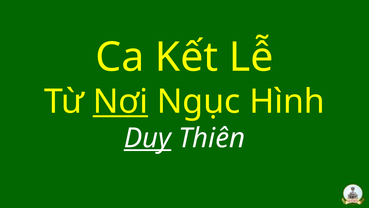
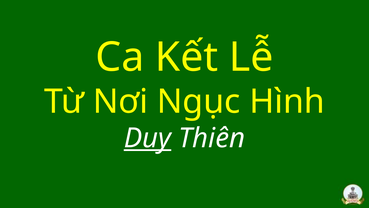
Nơi underline: present -> none
